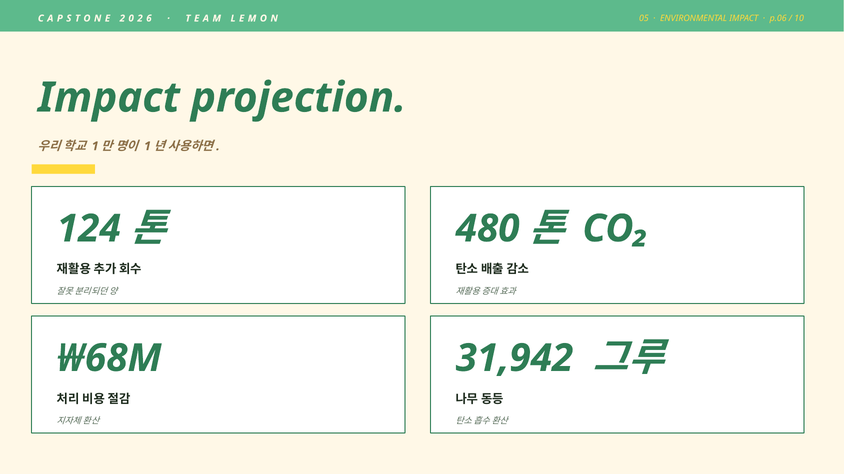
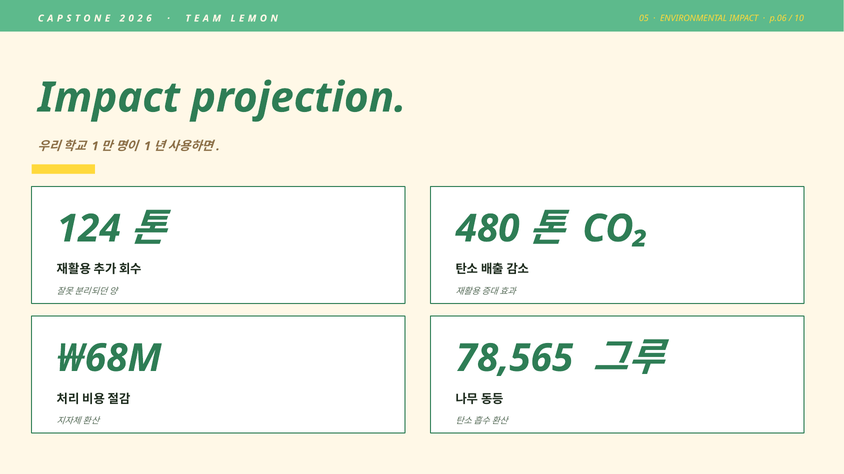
31,942: 31,942 -> 78,565
